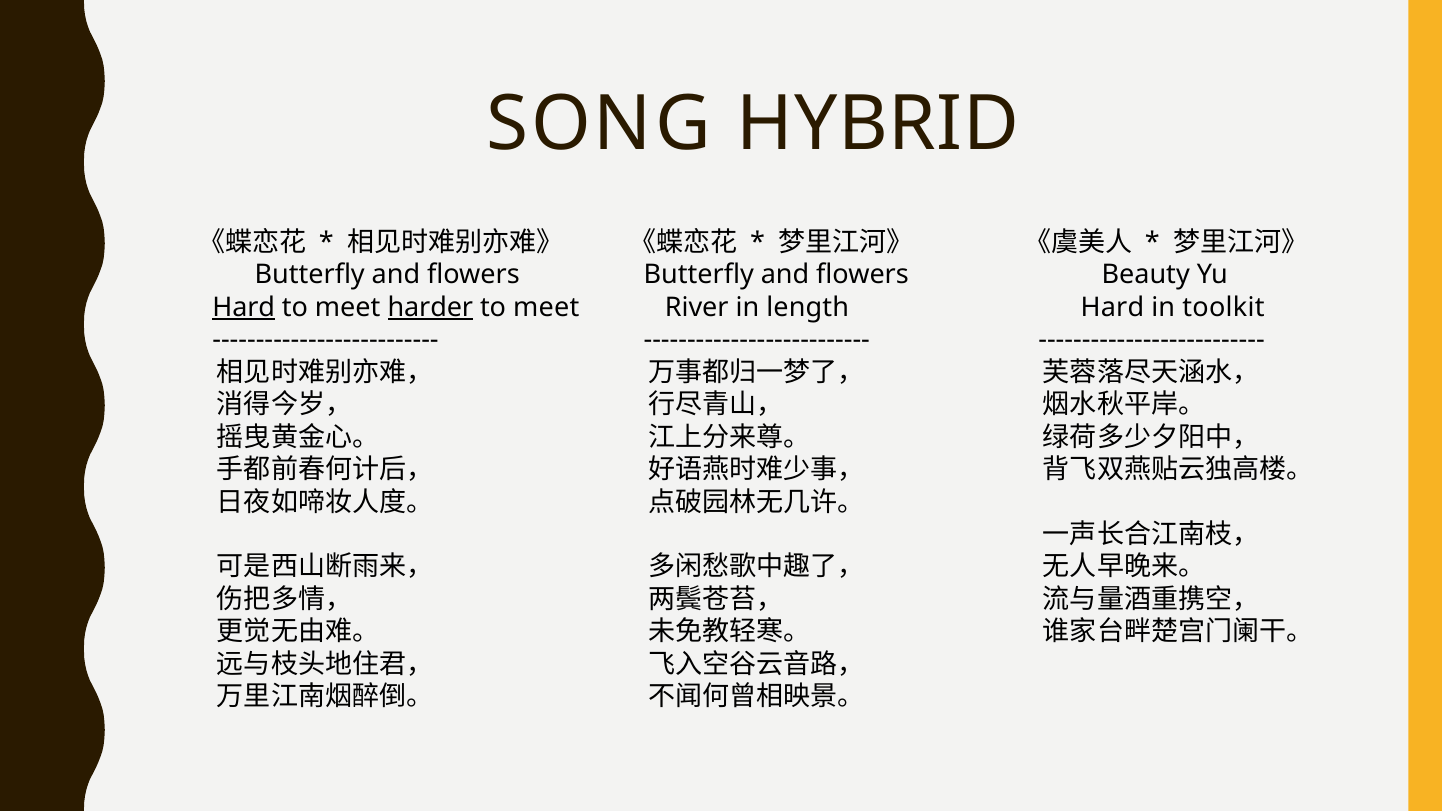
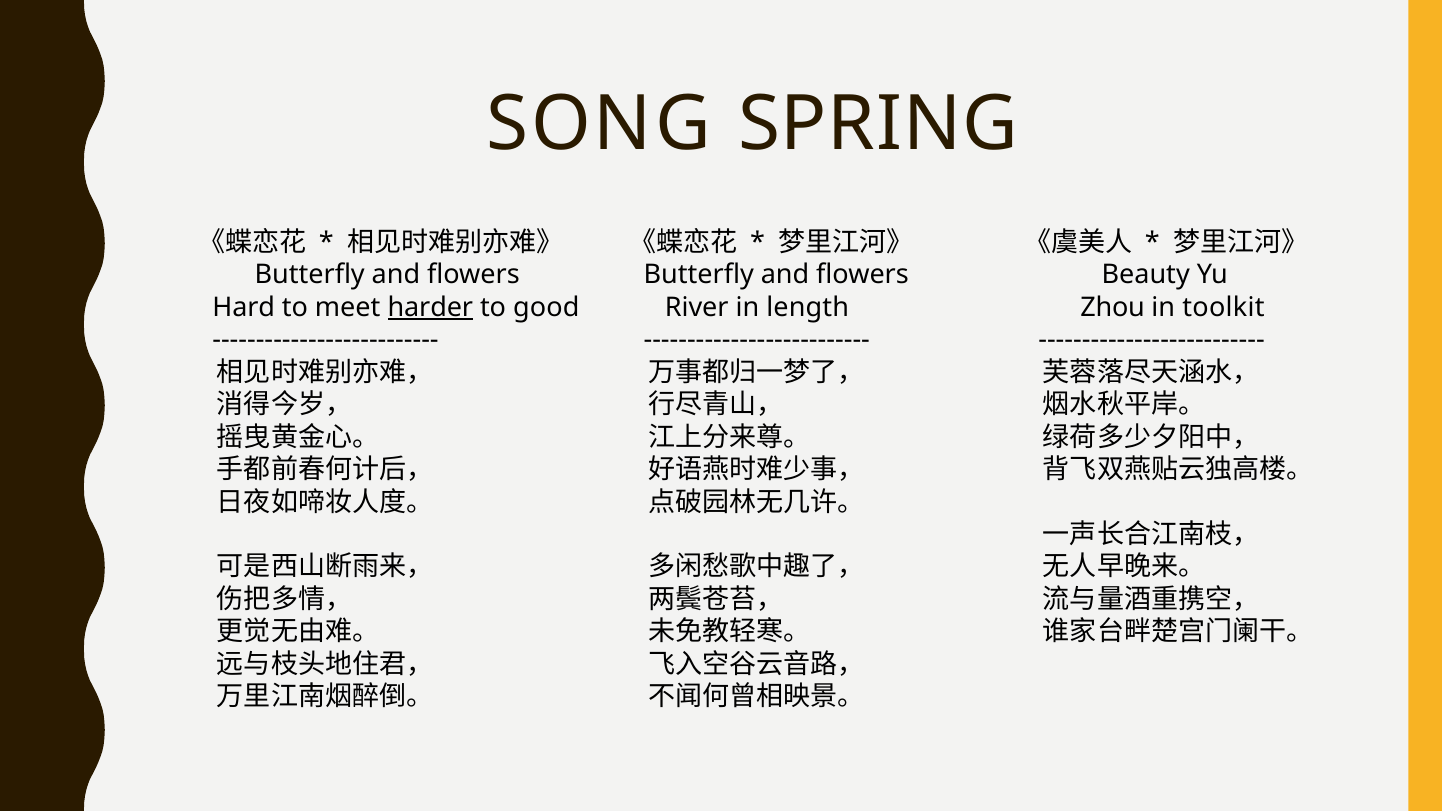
HYBRID: HYBRID -> SPRING
Hard at (244, 308) underline: present -> none
meet at (546, 308): meet -> good
Hard at (1112, 308): Hard -> Zhou
